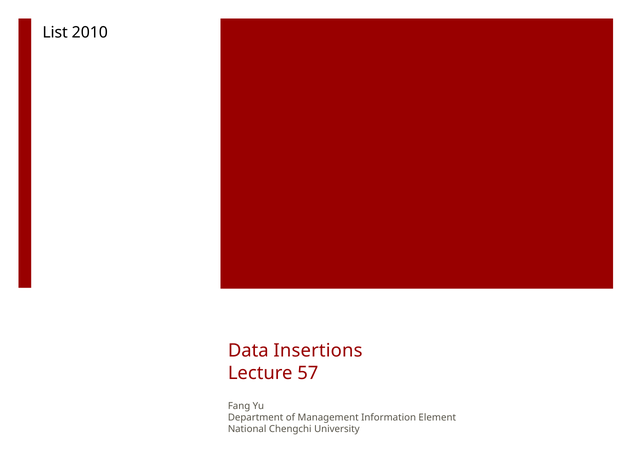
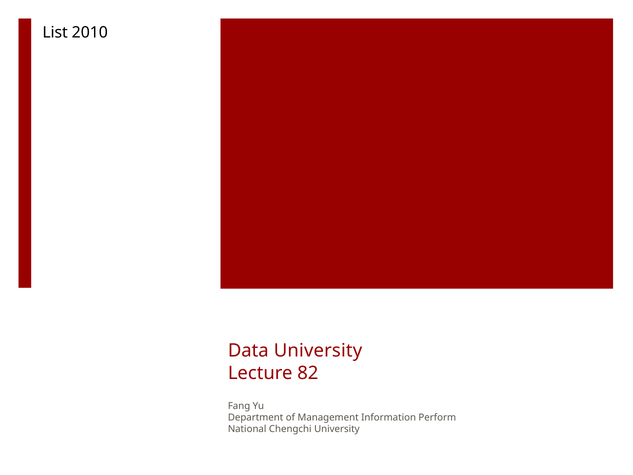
Data Insertions: Insertions -> University
57: 57 -> 82
Element: Element -> Perform
